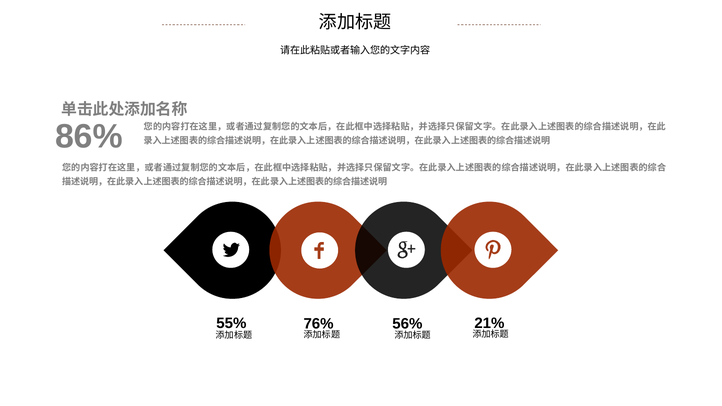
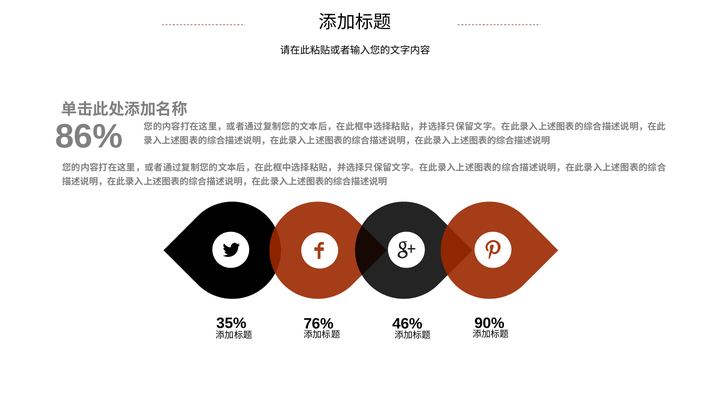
55%: 55% -> 35%
21%: 21% -> 90%
56%: 56% -> 46%
